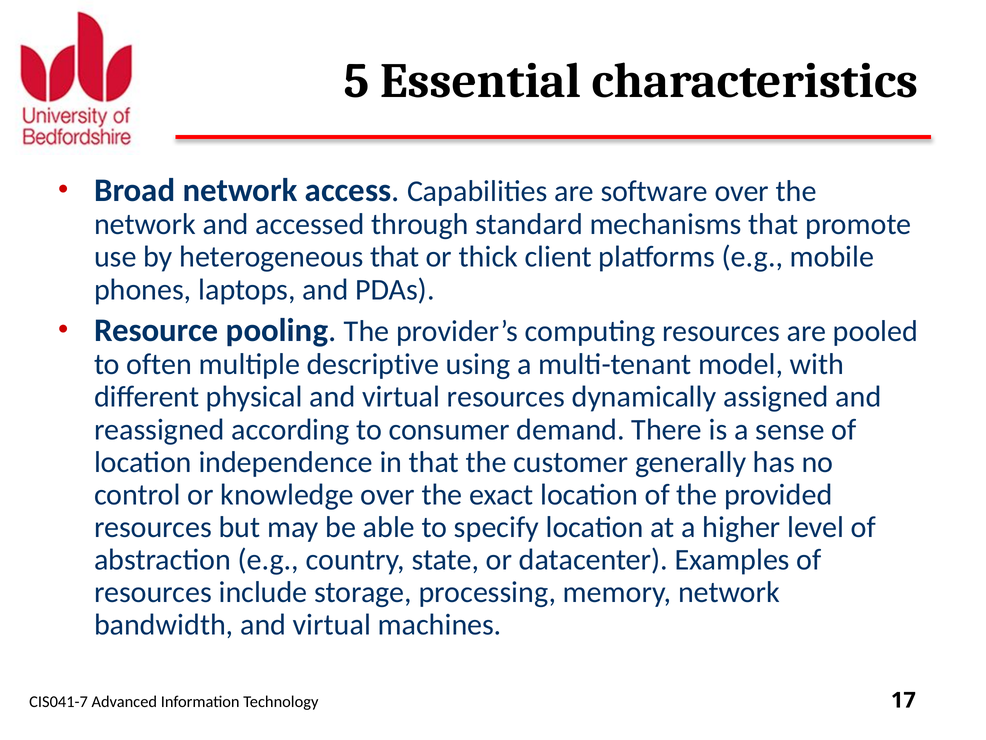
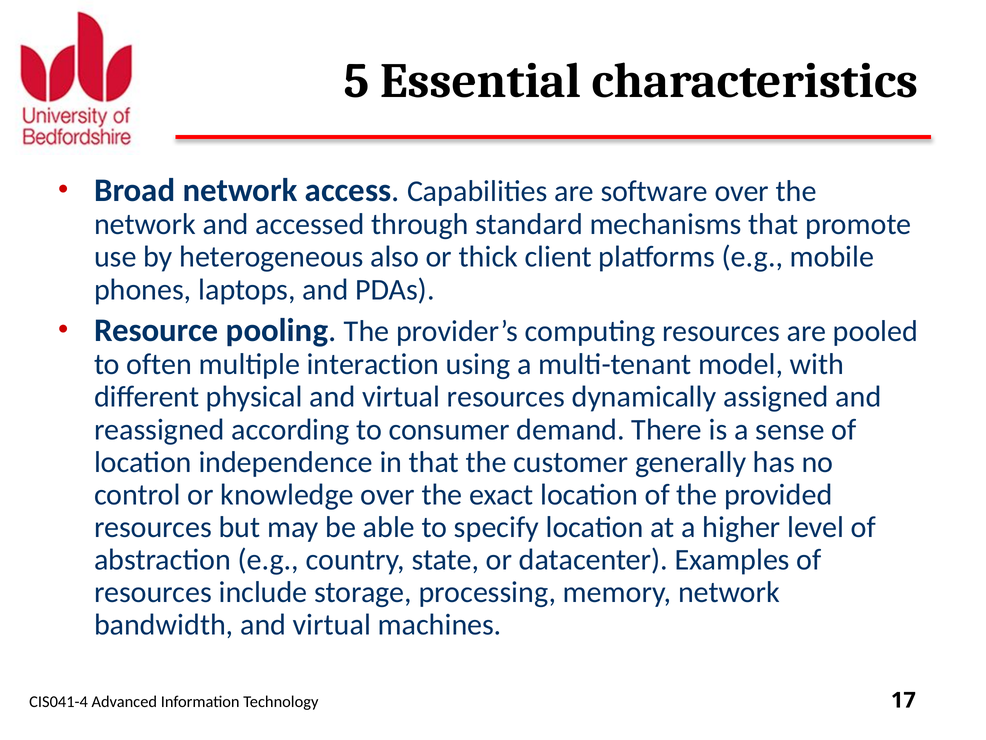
heterogeneous that: that -> also
descriptive: descriptive -> interaction
CIS041-7: CIS041-7 -> CIS041-4
